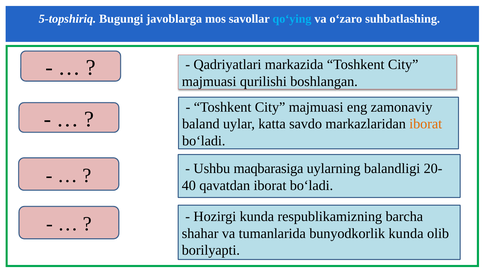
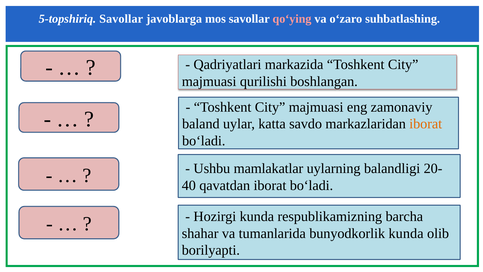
5-topshiriq Bugungi: Bugungi -> Savollar
qo‘ying colour: light blue -> pink
maqbarasiga: maqbarasiga -> mamlakatlar
